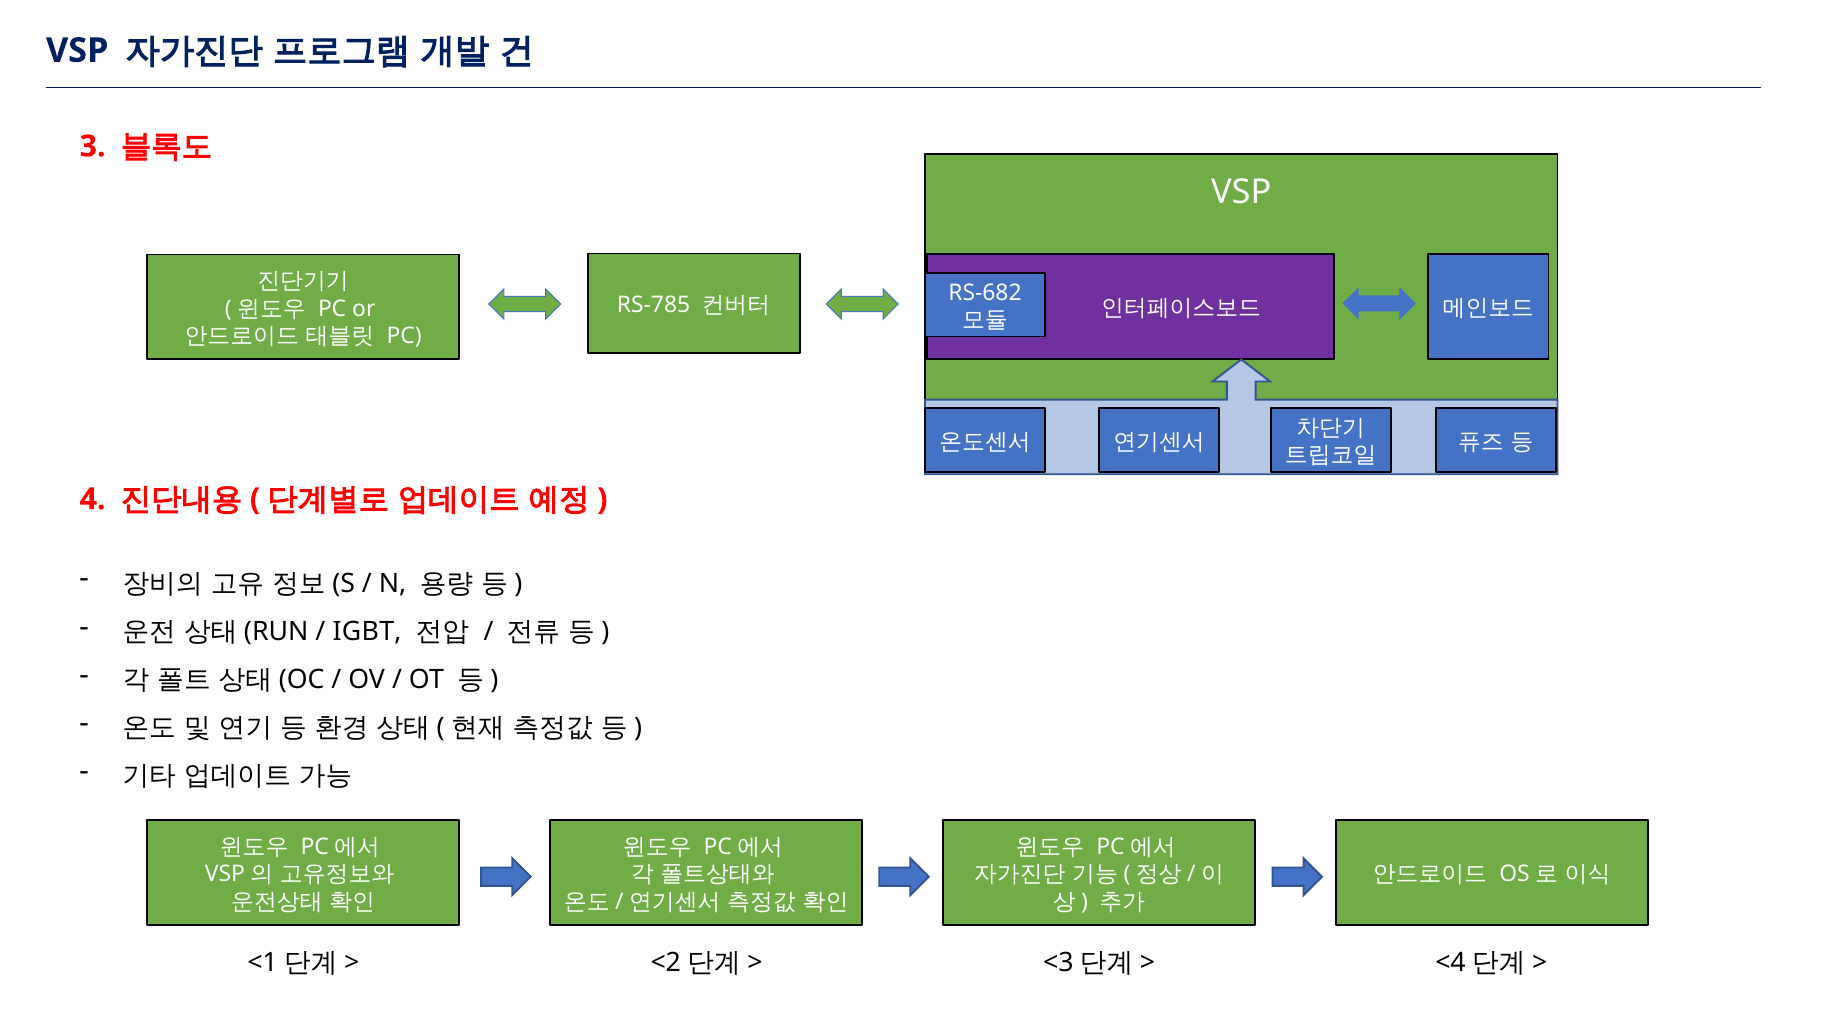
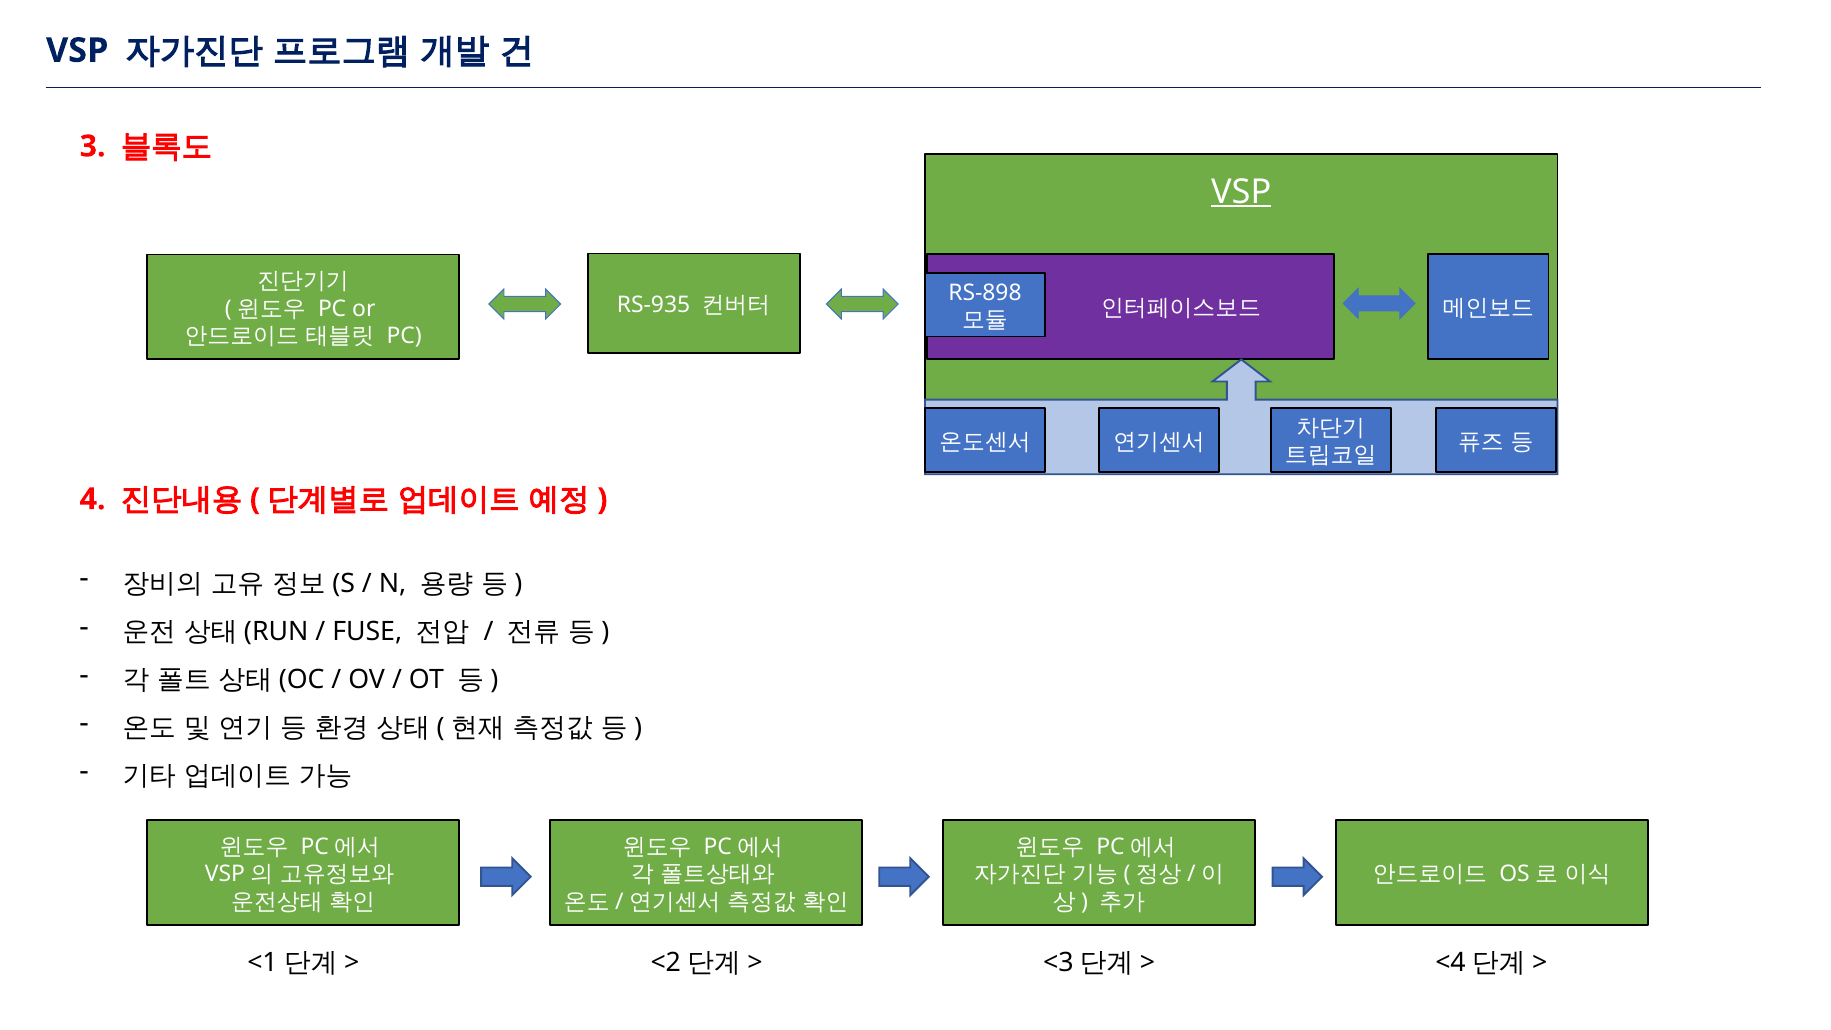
VSP at (1241, 192) underline: none -> present
RS-682: RS-682 -> RS-898
RS-785: RS-785 -> RS-935
IGBT: IGBT -> FUSE
